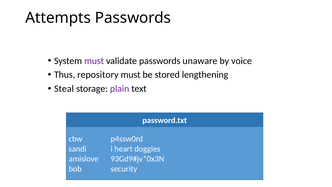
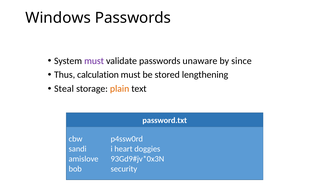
Attempts: Attempts -> Windows
voice: voice -> since
repository: repository -> calculation
plain colour: purple -> orange
